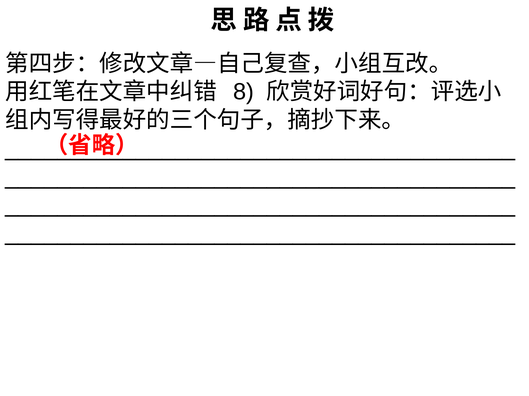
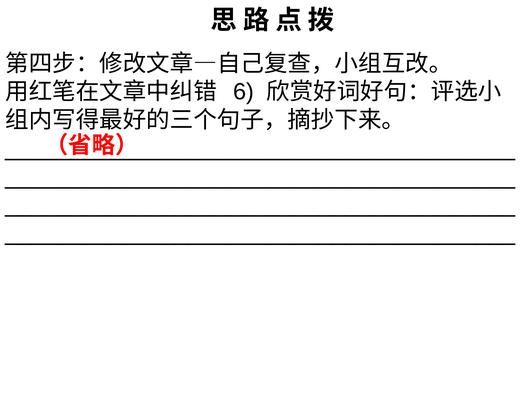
8: 8 -> 6
